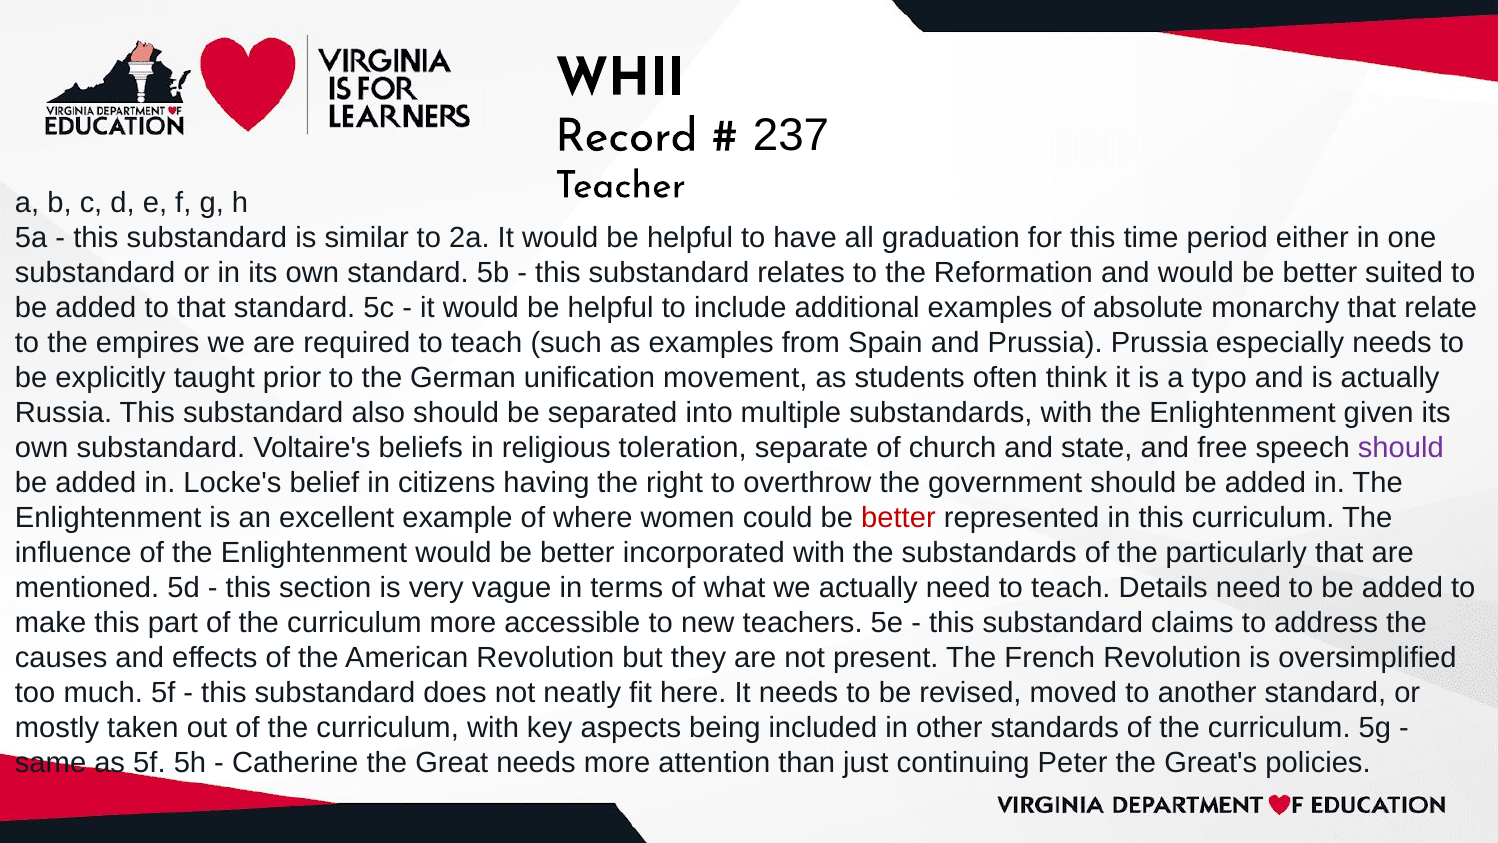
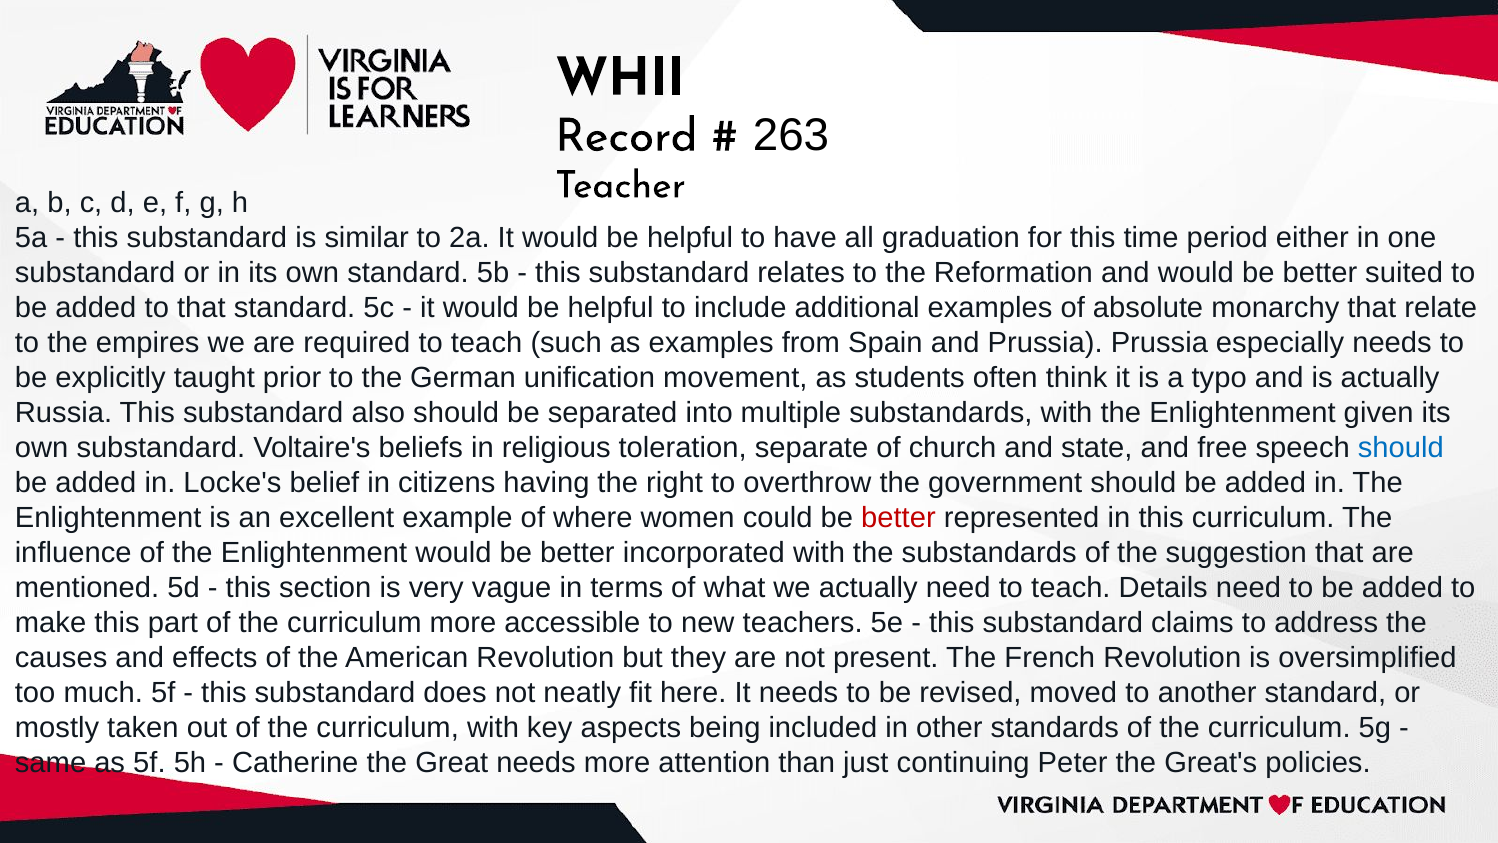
237: 237 -> 263
should at (1401, 447) colour: purple -> blue
particularly: particularly -> suggestion
